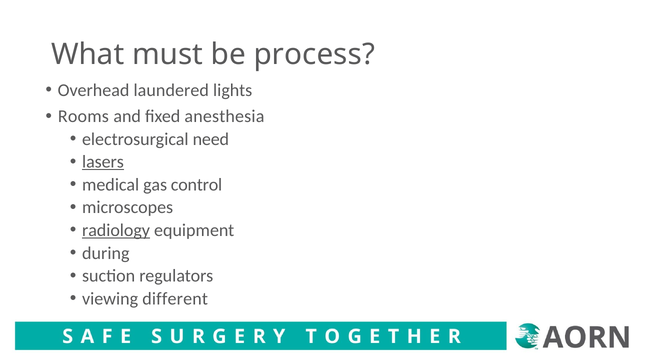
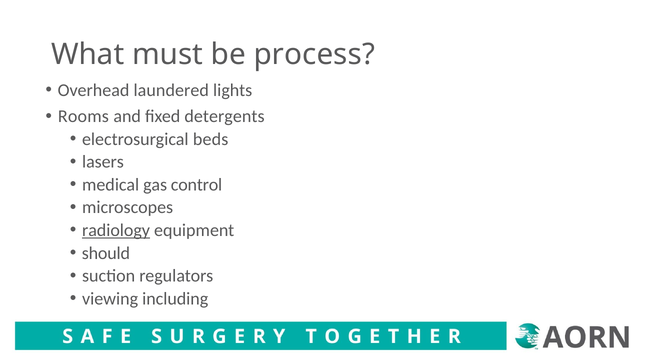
anesthesia: anesthesia -> detergents
need: need -> beds
lasers underline: present -> none
during: during -> should
different: different -> including
